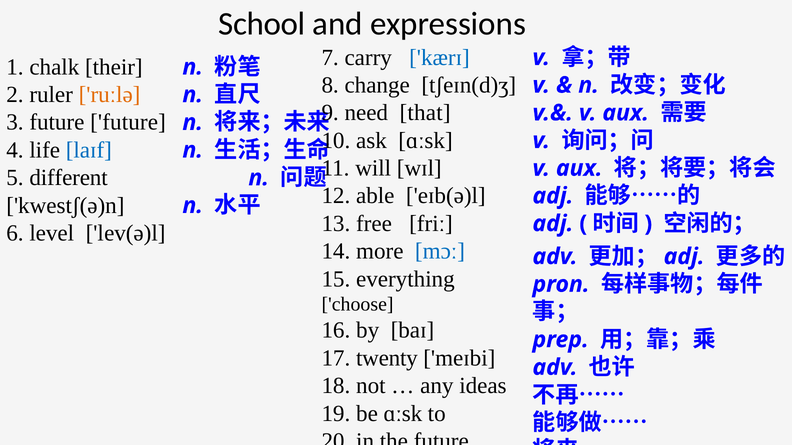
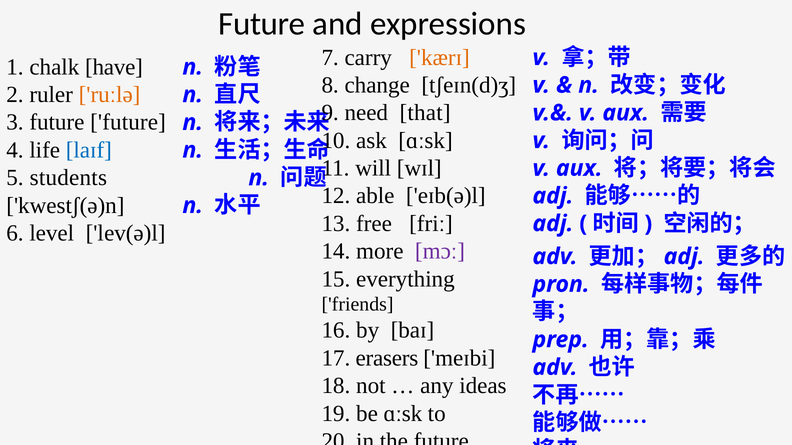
School at (262, 24): School -> Future
kærɪ colour: blue -> orange
their: their -> have
different: different -> students
mɔː colour: blue -> purple
choose: choose -> friends
twenty: twenty -> erasers
